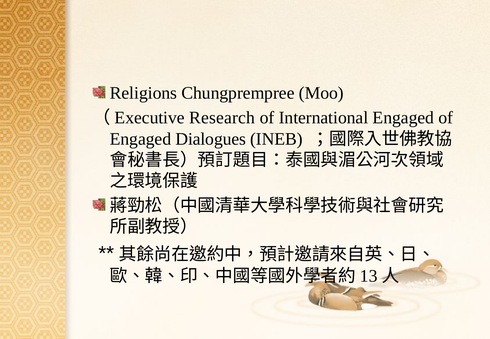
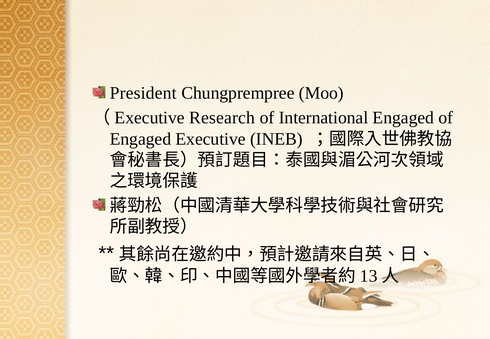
Religions: Religions -> President
Engaged Dialogues: Dialogues -> Executive
